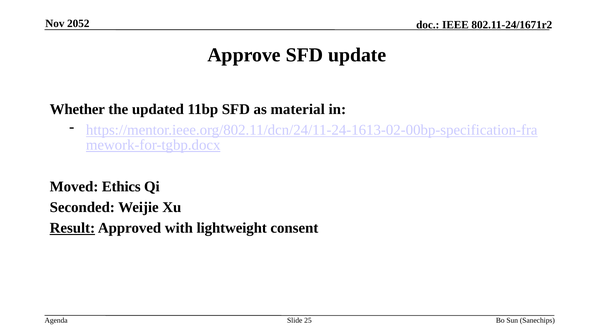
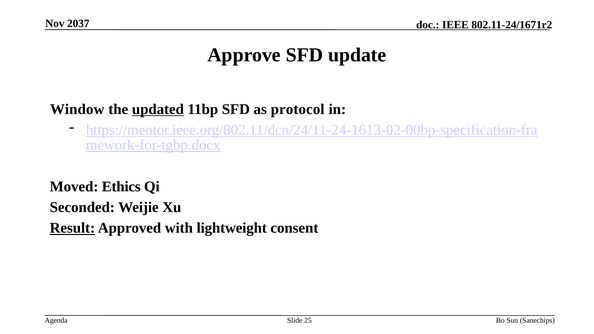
2052: 2052 -> 2037
Whether: Whether -> Window
updated underline: none -> present
material: material -> protocol
